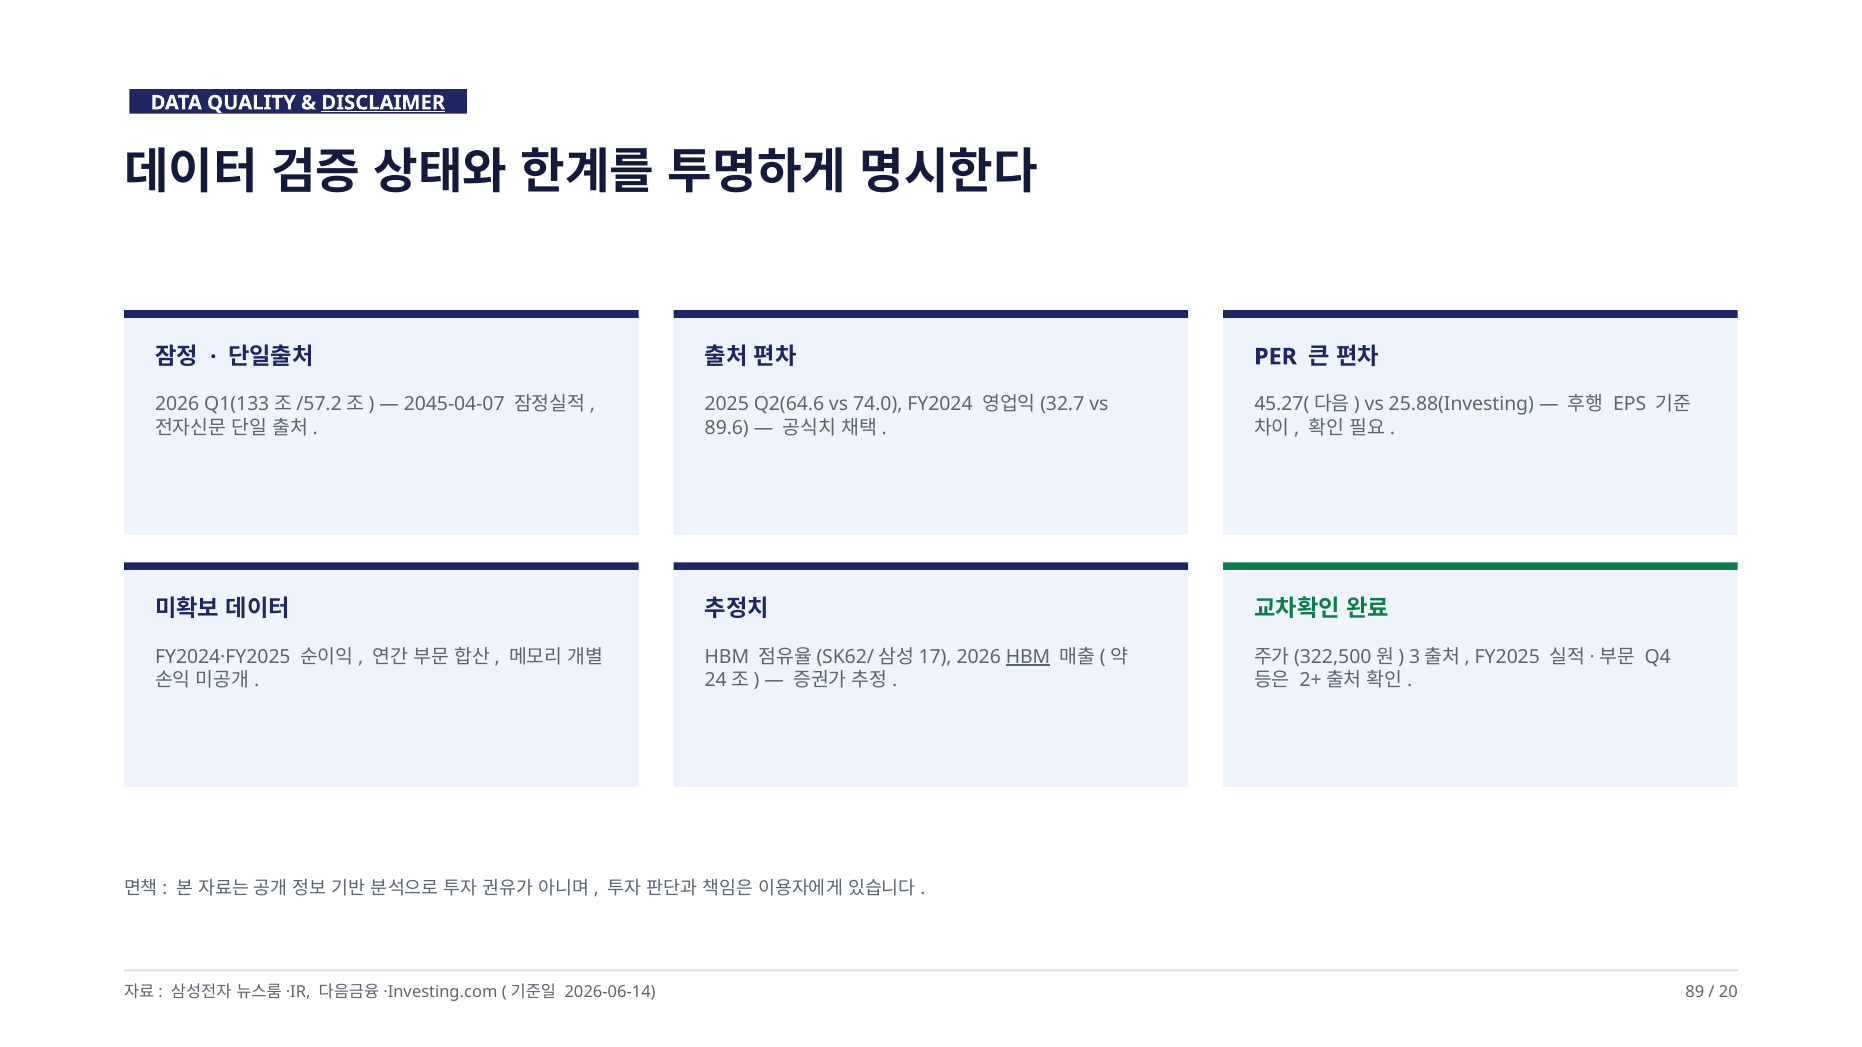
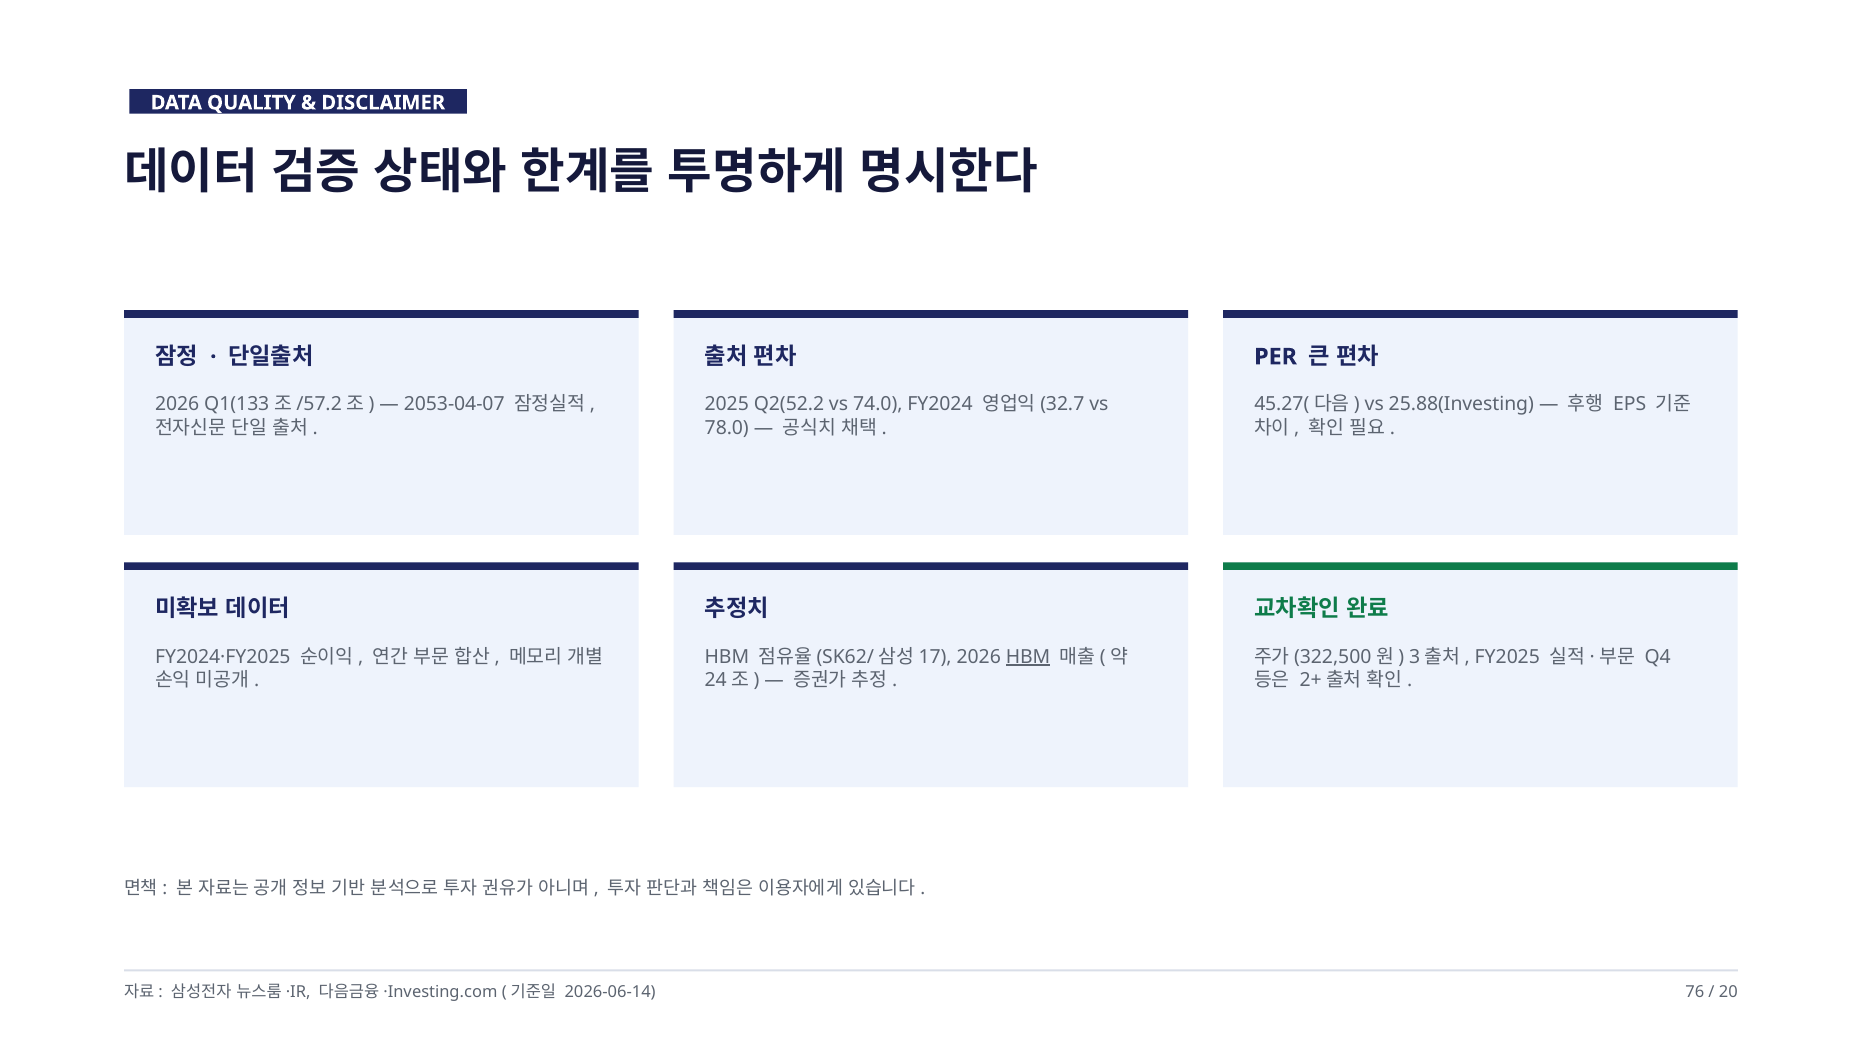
DISCLAIMER underline: present -> none
2045-04-07: 2045-04-07 -> 2053-04-07
Q2(64.6: Q2(64.6 -> Q2(52.2
89.6: 89.6 -> 78.0
89: 89 -> 76
